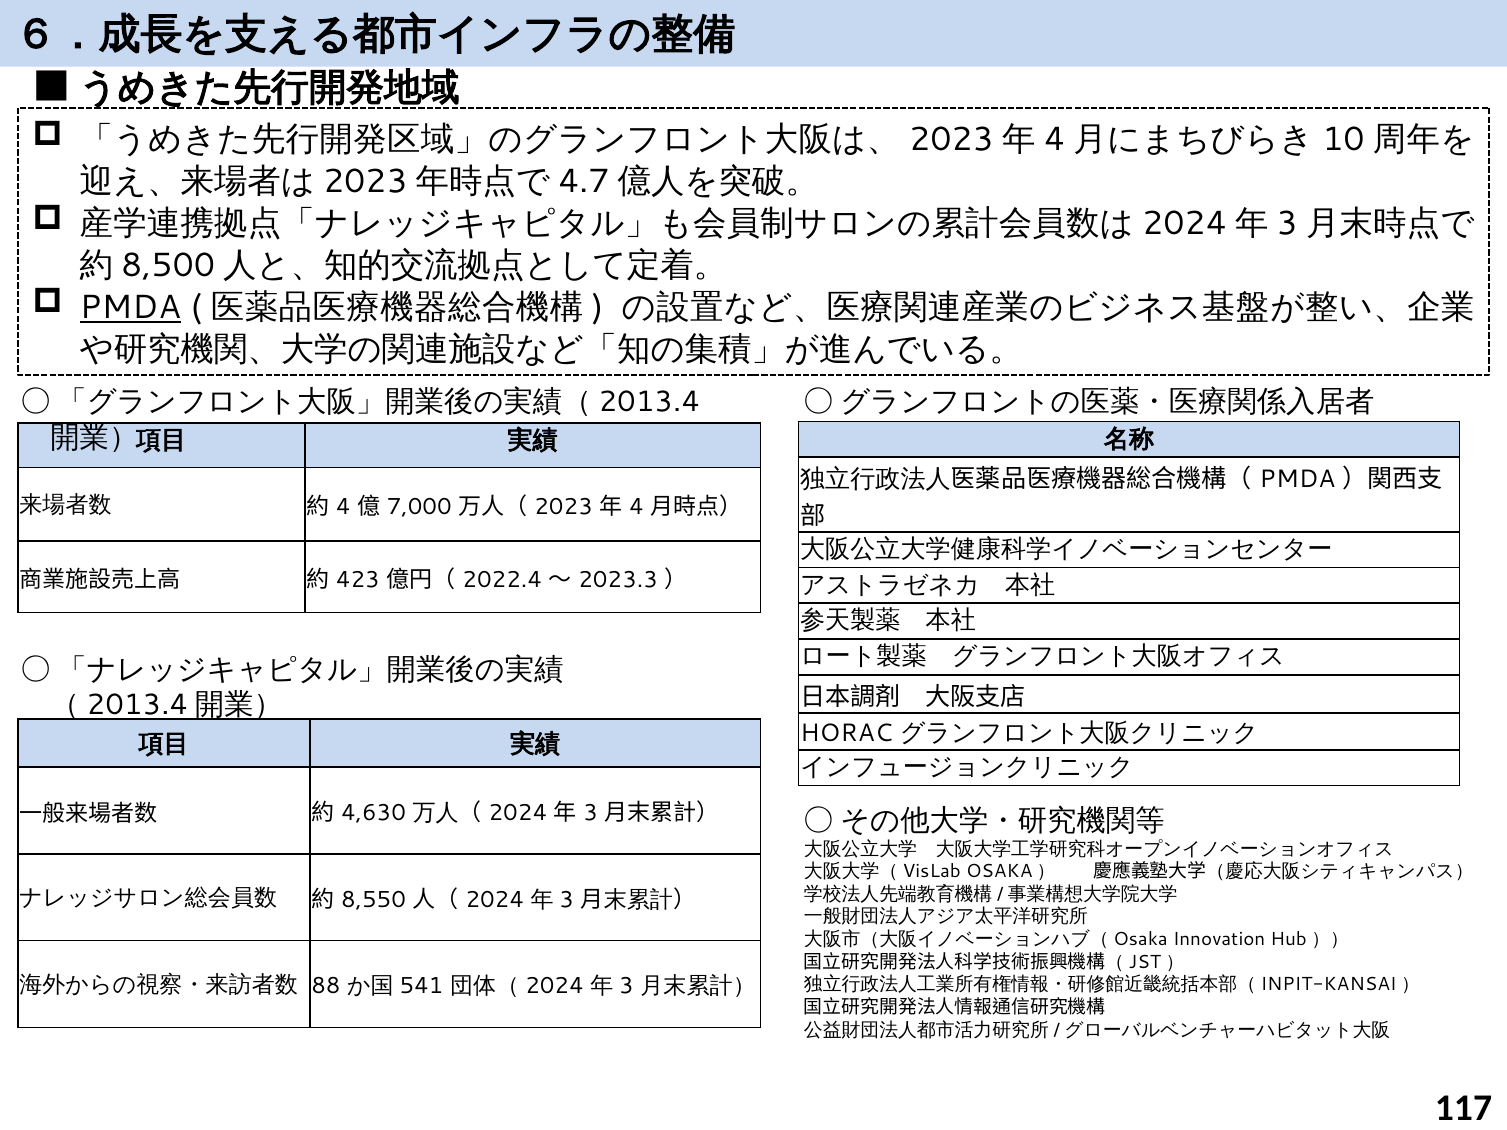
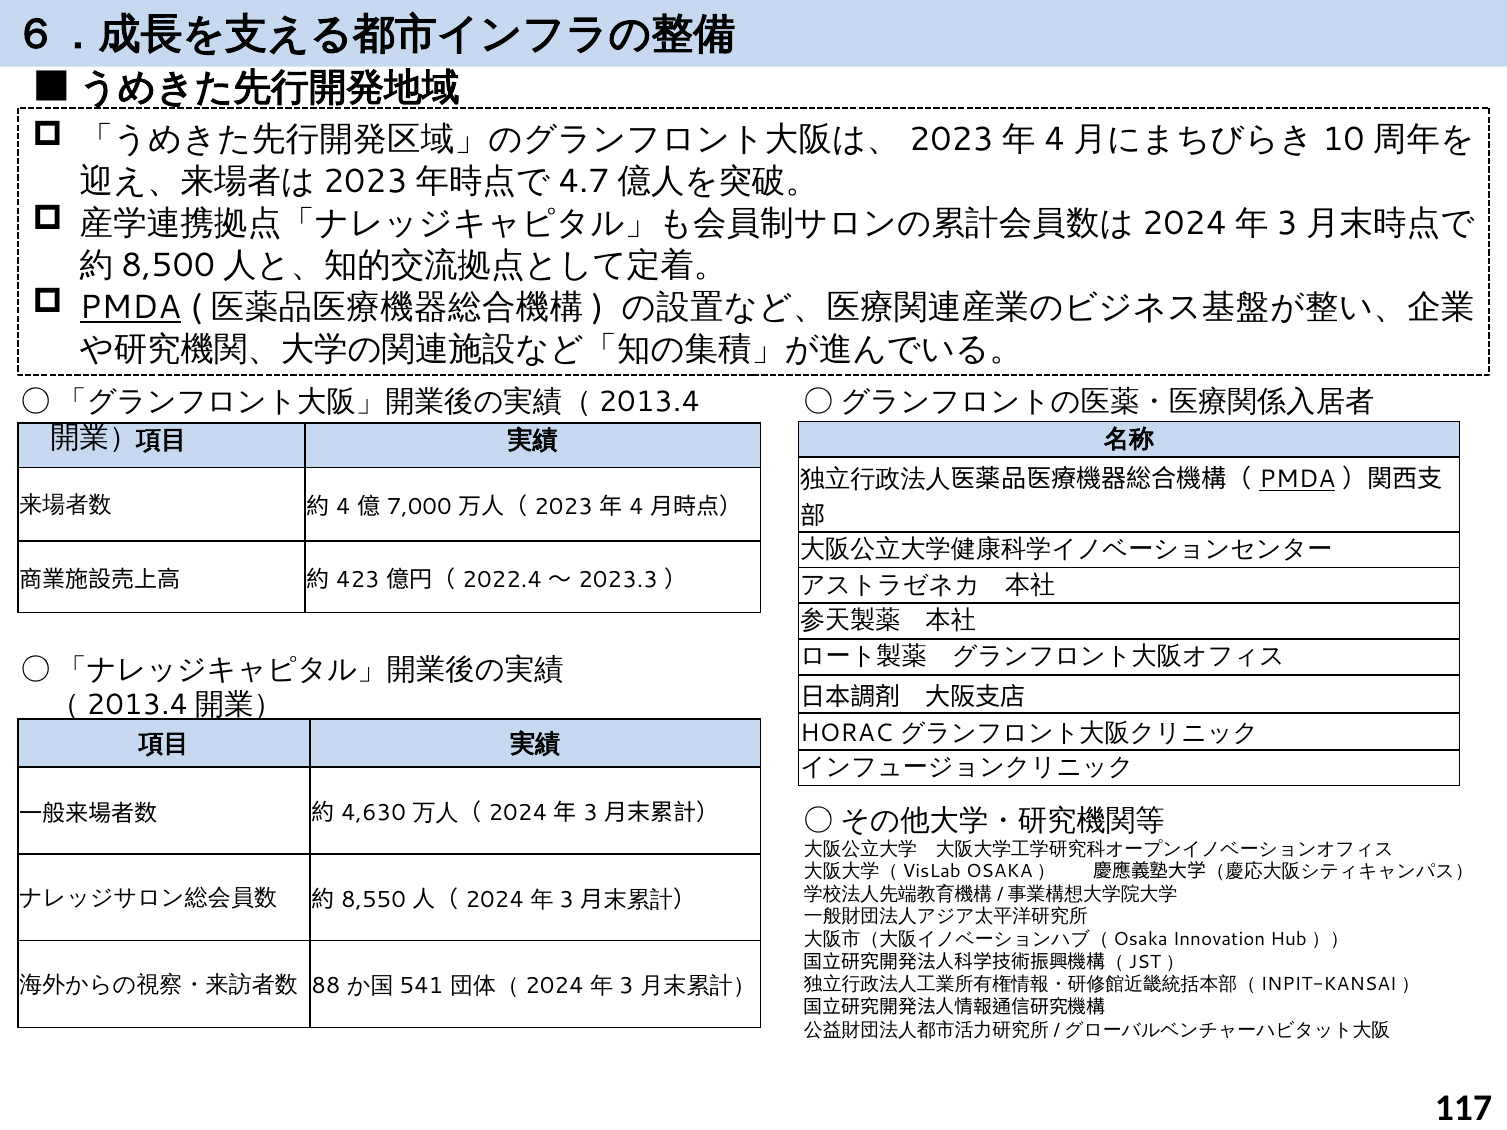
PMDA at (1297, 480) underline: none -> present
